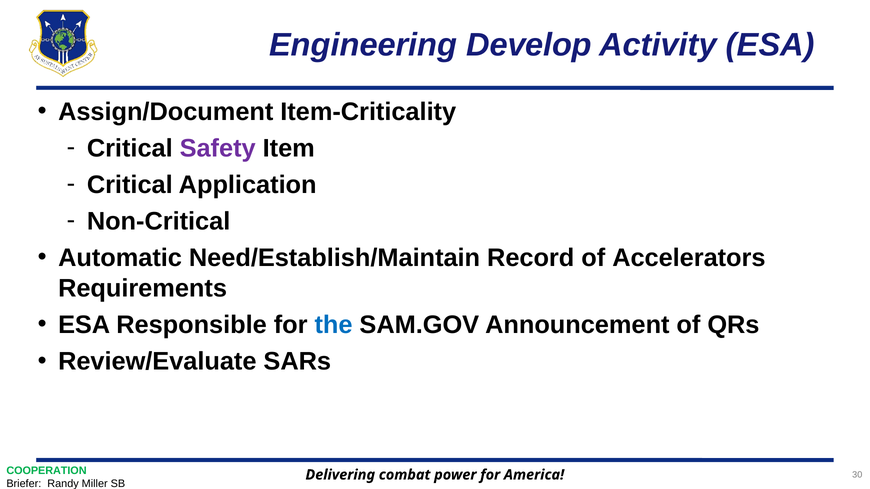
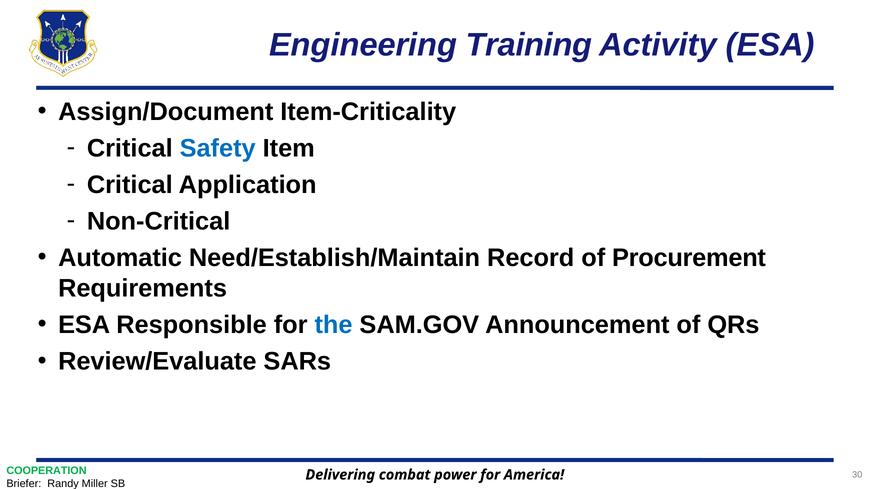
Develop: Develop -> Training
Safety colour: purple -> blue
Accelerators: Accelerators -> Procurement
